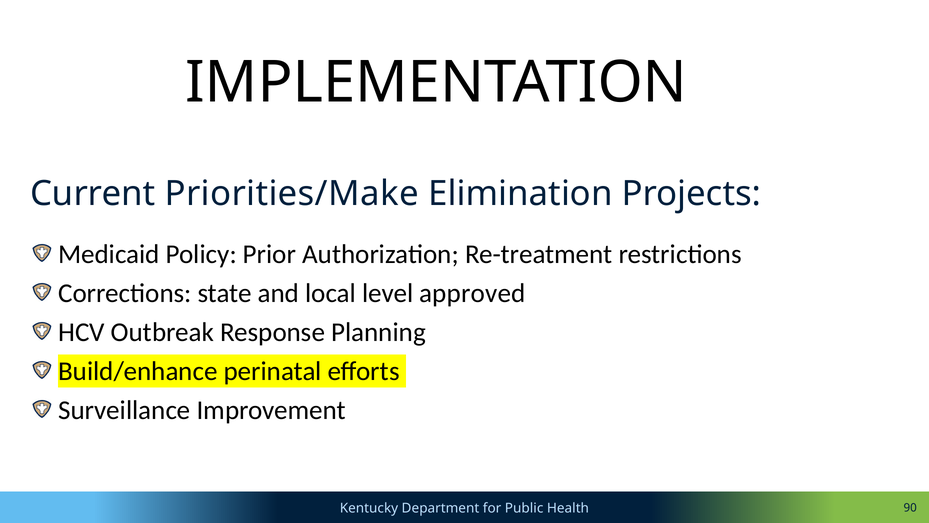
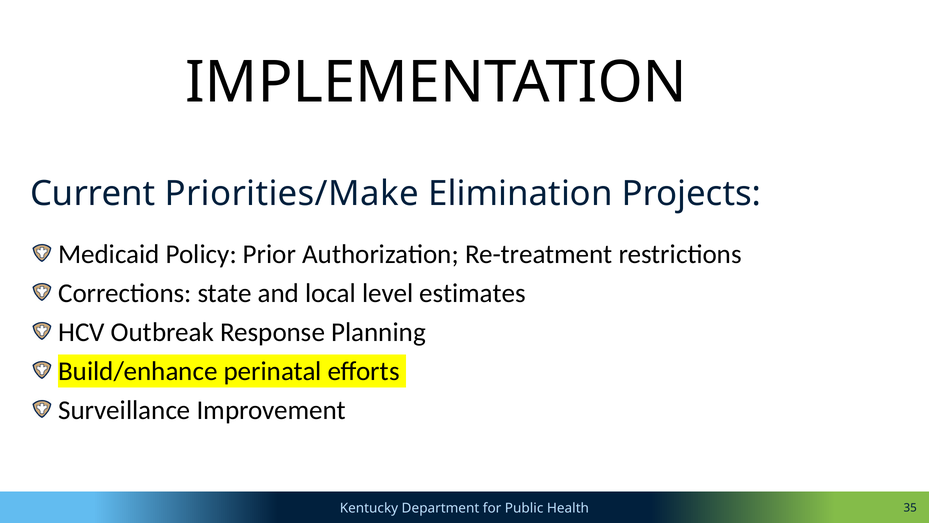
approved: approved -> estimates
90: 90 -> 35
